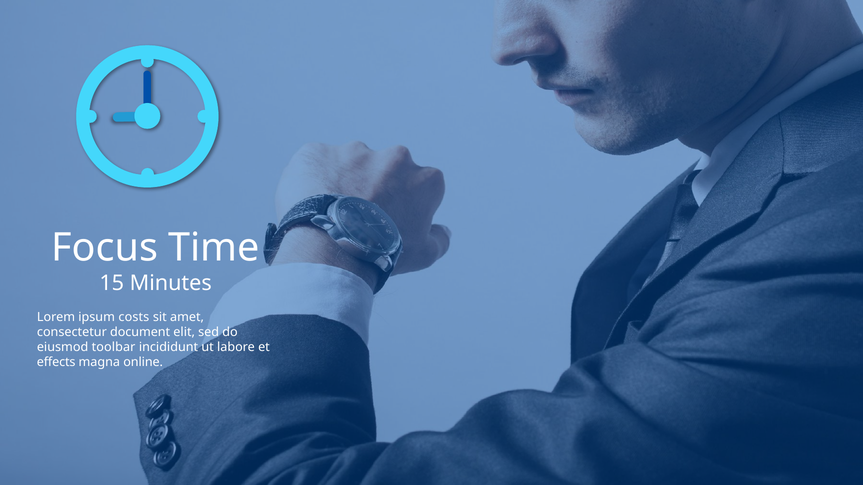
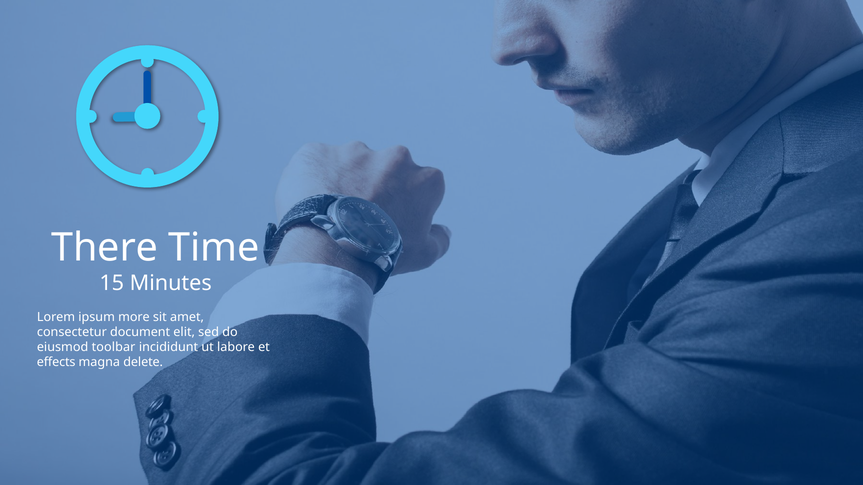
Focus: Focus -> There
costs: costs -> more
online: online -> delete
